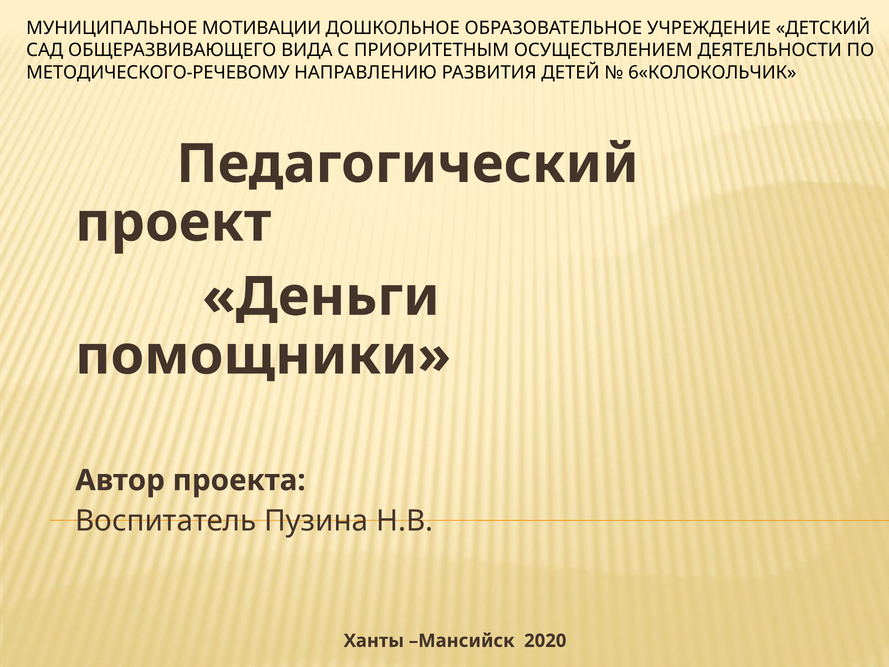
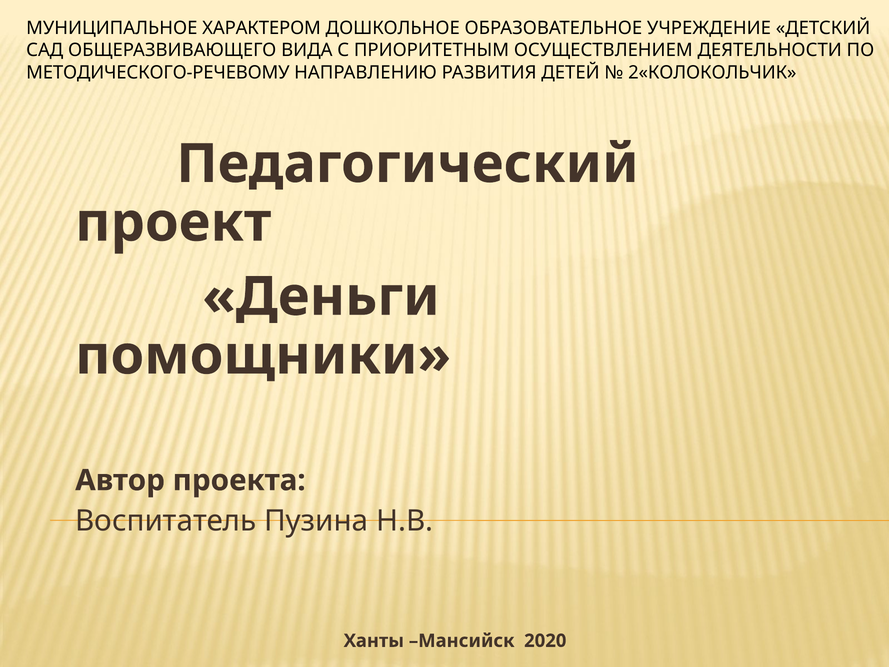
МОТИВАЦИИ: МОТИВАЦИИ -> ХАРАКТЕРОМ
6«КОЛОКОЛЬЧИК: 6«КОЛОКОЛЬЧИК -> 2«КОЛОКОЛЬЧИК
